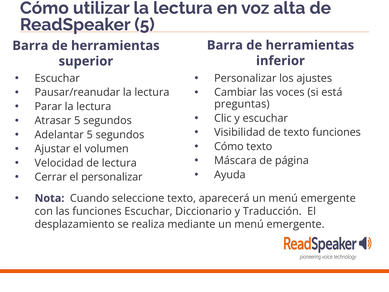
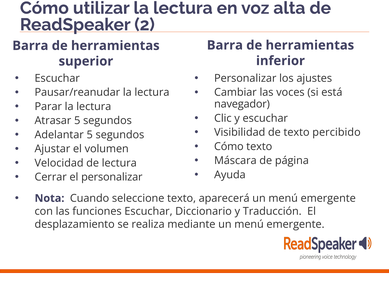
ReadSpeaker 5: 5 -> 2
preguntas: preguntas -> navegador
texto funciones: funciones -> percibido
